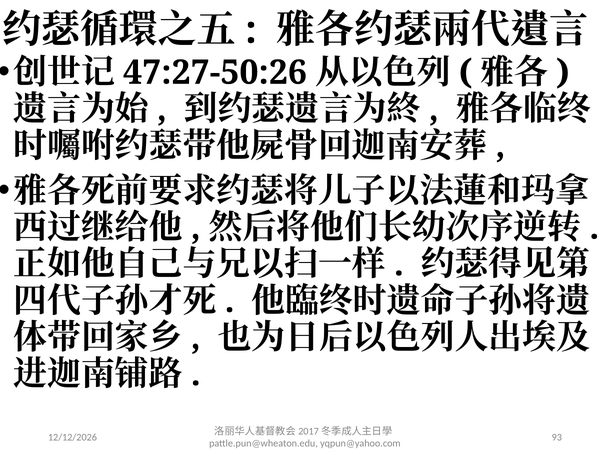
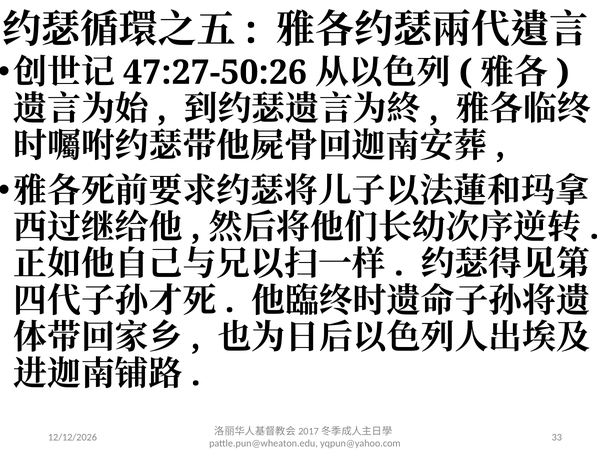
93: 93 -> 33
